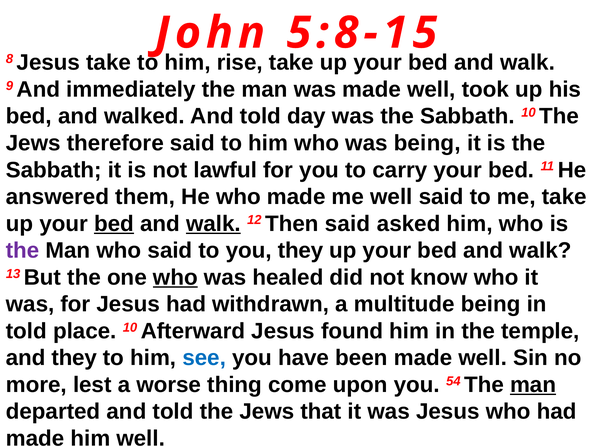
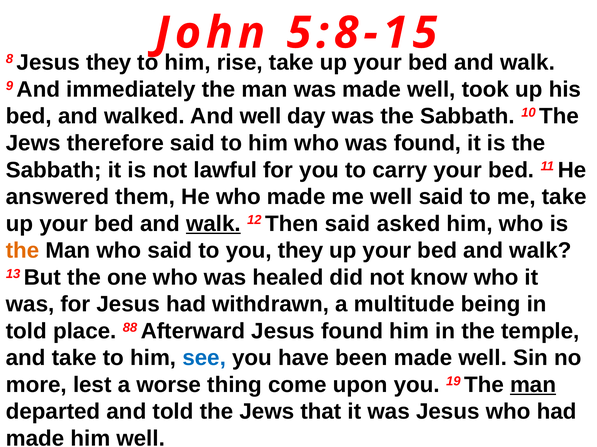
Jesus take: take -> they
walked And told: told -> well
was being: being -> found
bed at (114, 224) underline: present -> none
the at (23, 251) colour: purple -> orange
who at (175, 278) underline: present -> none
place 10: 10 -> 88
and they: they -> take
54: 54 -> 19
